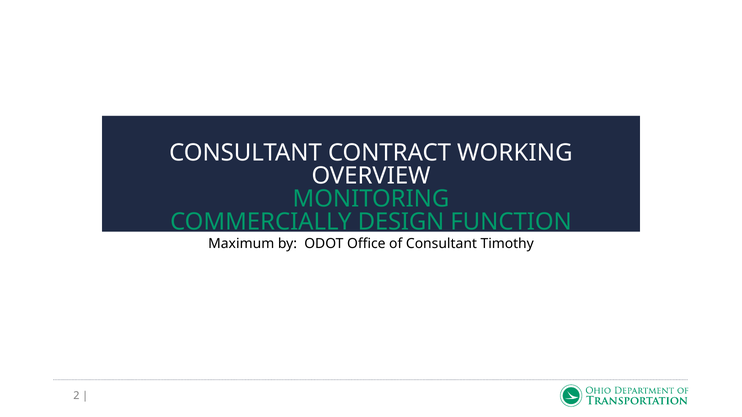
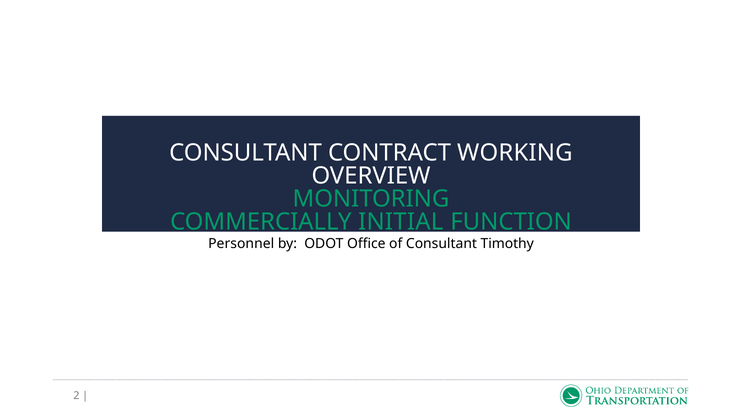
DESIGN: DESIGN -> INITIAL
Maximum: Maximum -> Personnel
